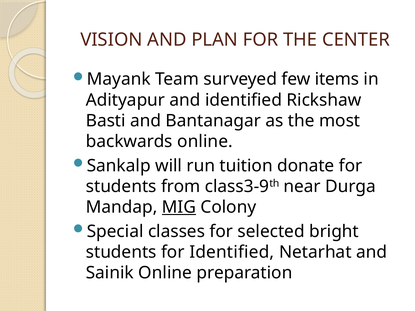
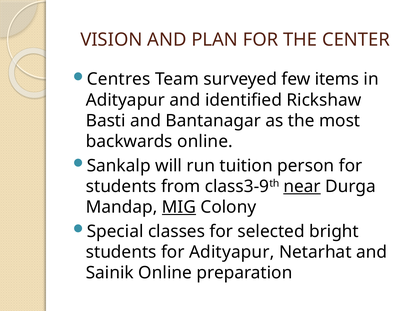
Mayank: Mayank -> Centres
donate: donate -> person
near underline: none -> present
for Identified: Identified -> Adityapur
